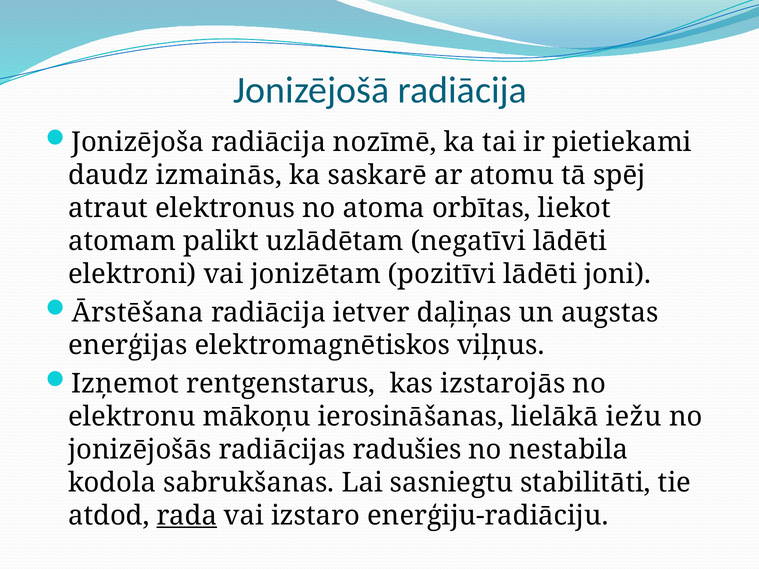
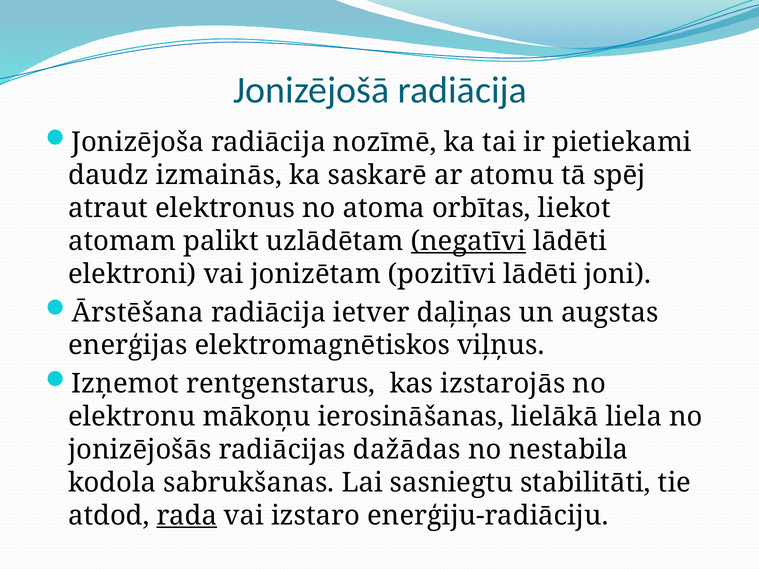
negatīvi underline: none -> present
iežu: iežu -> liela
radušies: radušies -> dažādas
